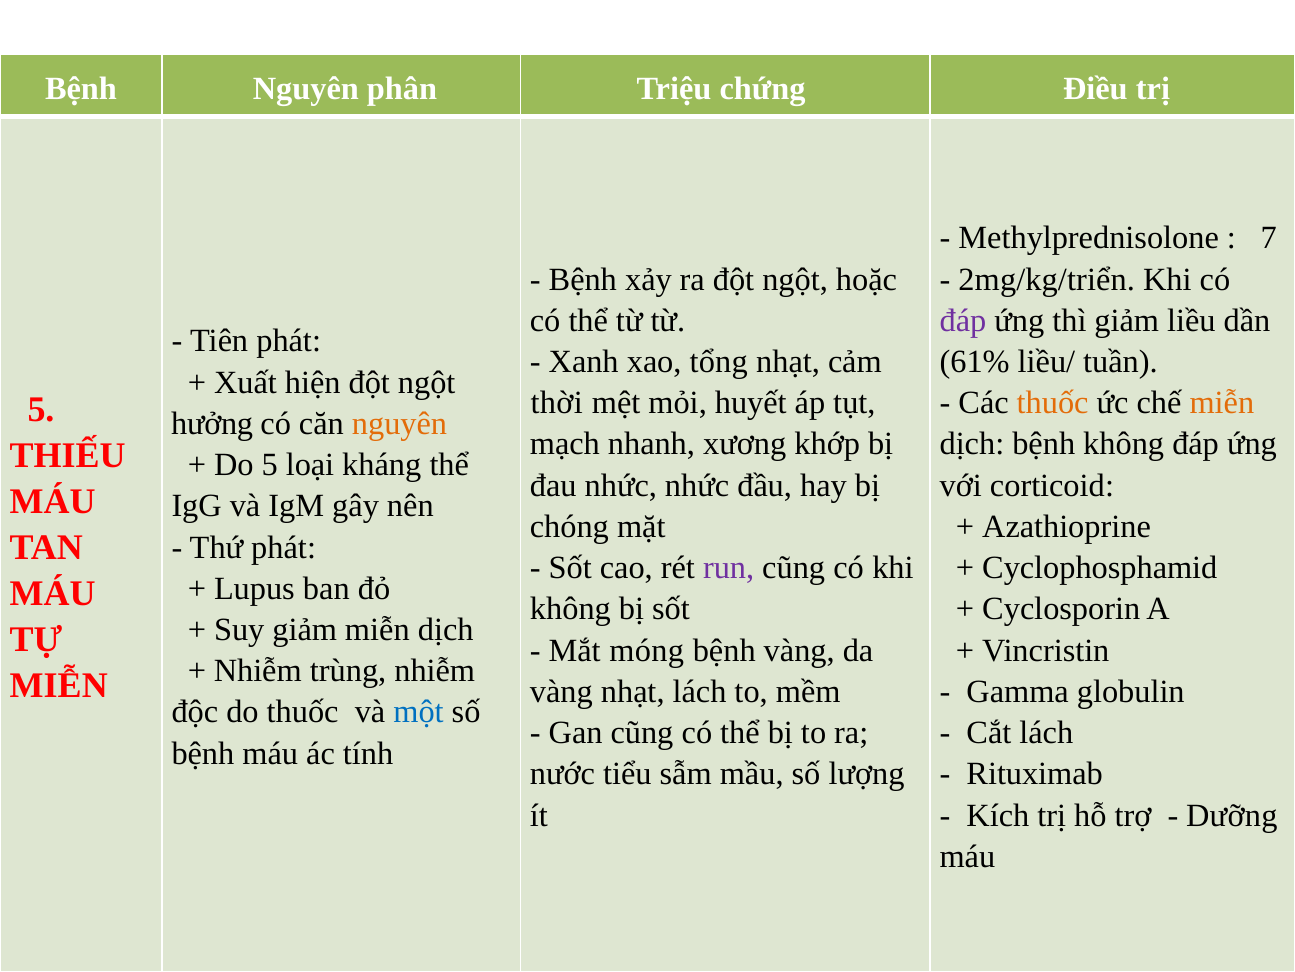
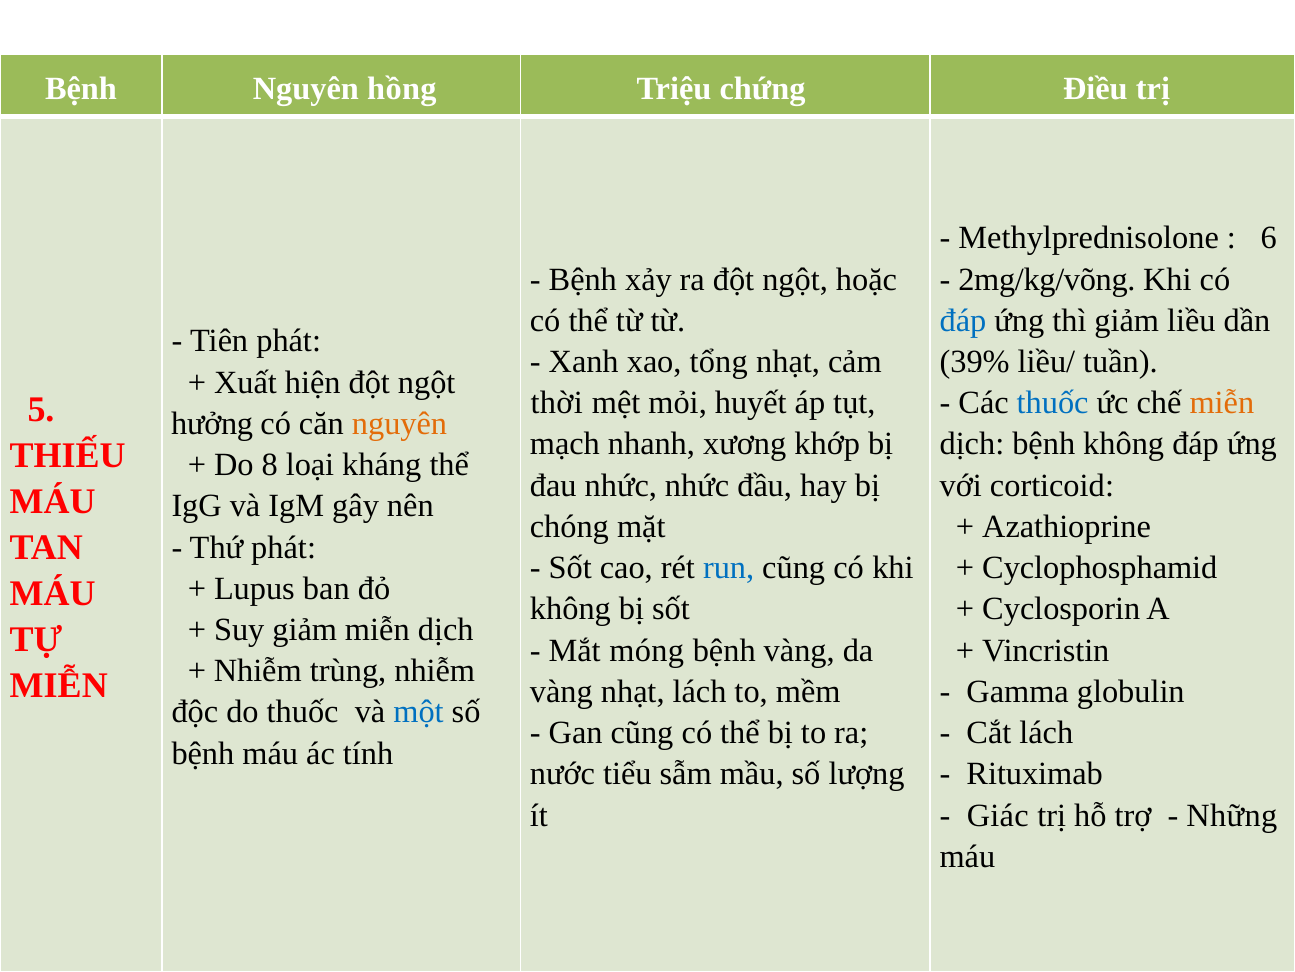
phân: phân -> hồng
7: 7 -> 6
2mg/kg/triển: 2mg/kg/triển -> 2mg/kg/võng
đáp at (963, 320) colour: purple -> blue
61%: 61% -> 39%
thuốc at (1053, 403) colour: orange -> blue
Do 5: 5 -> 8
run colour: purple -> blue
Kích: Kích -> Giác
Dưỡng: Dưỡng -> Những
